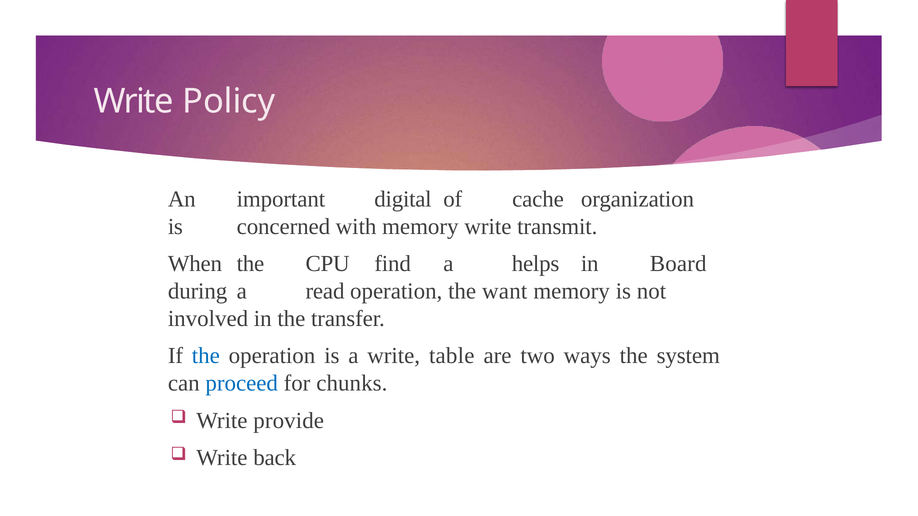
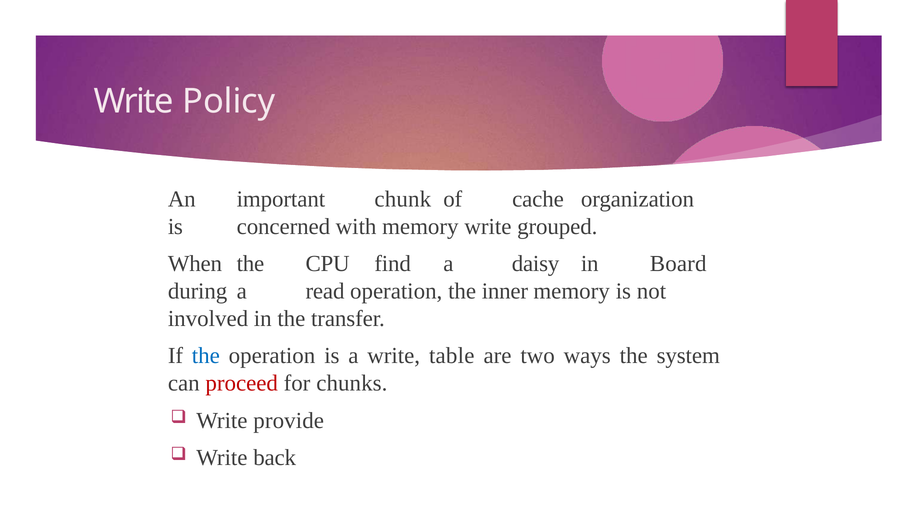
digital: digital -> chunk
transmit: transmit -> grouped
helps: helps -> daisy
want: want -> inner
proceed colour: blue -> red
